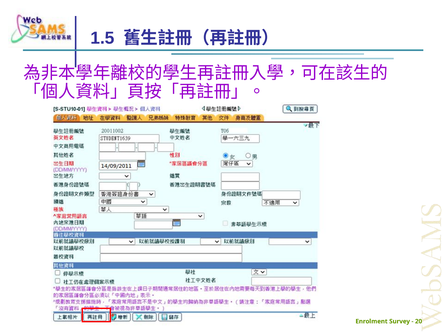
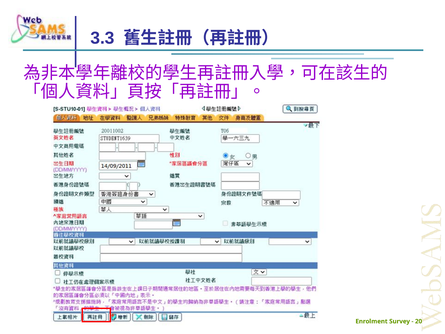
1.5: 1.5 -> 3.3
